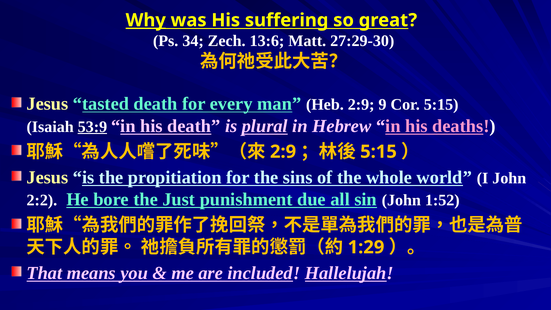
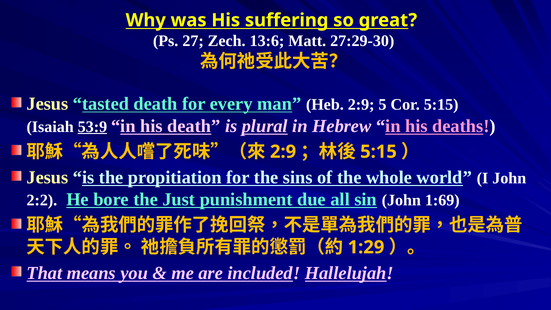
Why underline: present -> none
34: 34 -> 27
9: 9 -> 5
1:52: 1:52 -> 1:69
